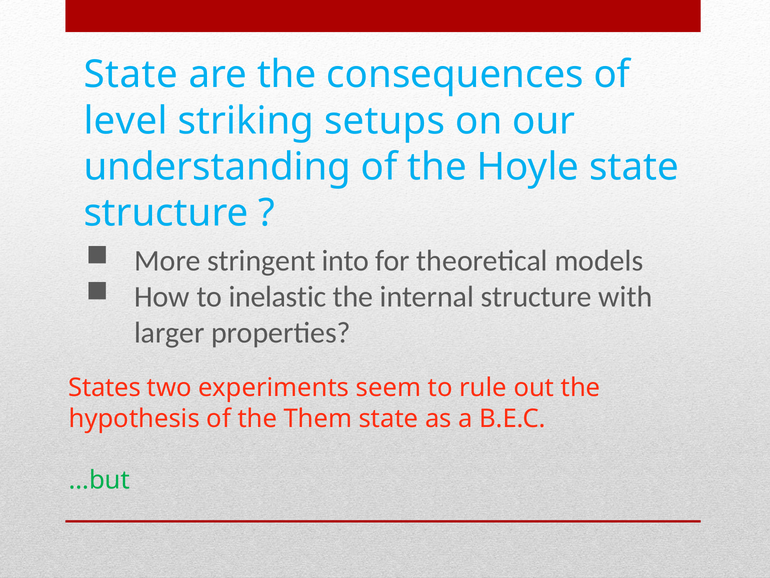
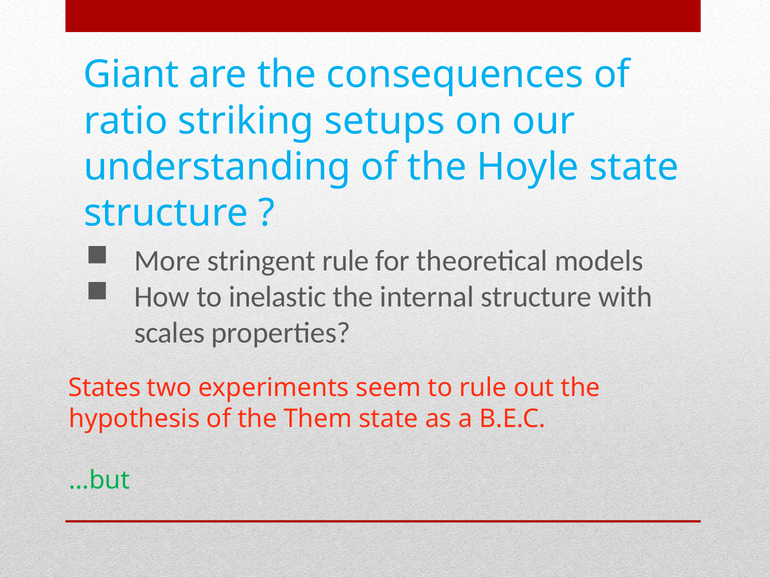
State at (131, 74): State -> Giant
level: level -> ratio
stringent into: into -> rule
larger: larger -> scales
